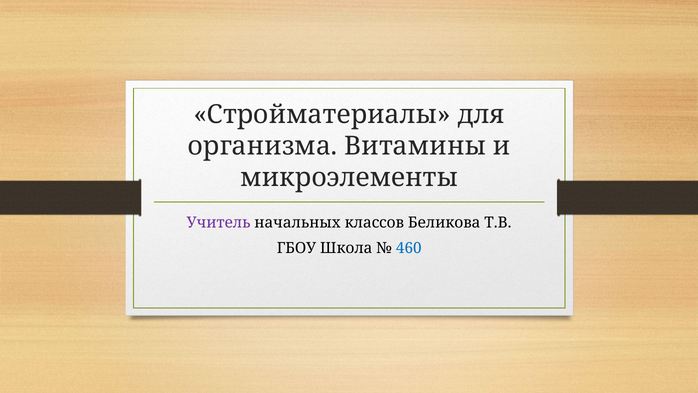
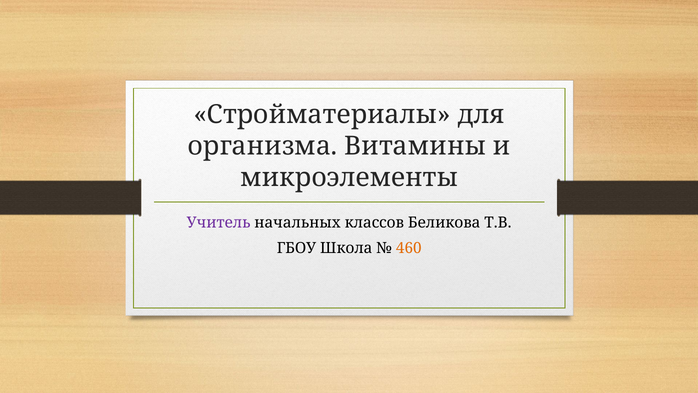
460 colour: blue -> orange
